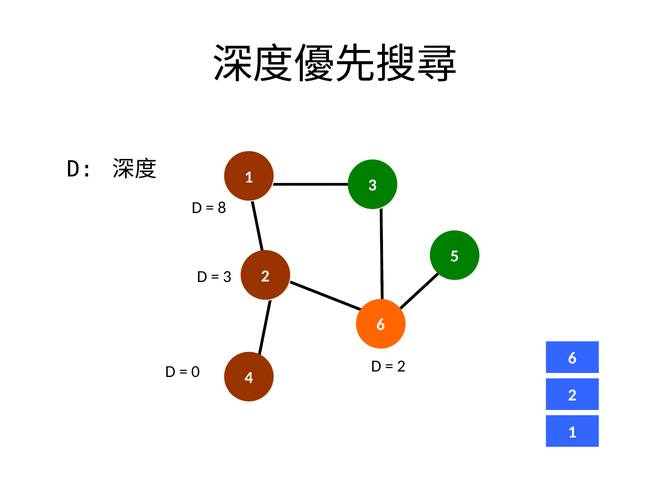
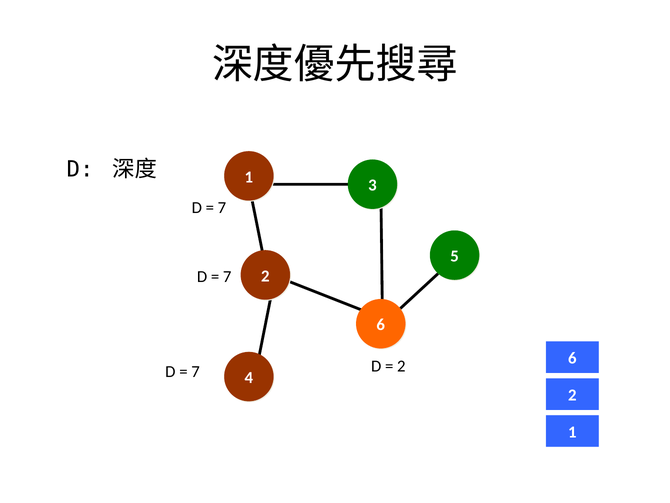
8 at (222, 208): 8 -> 7
3 at (227, 276): 3 -> 7
0 at (196, 371): 0 -> 7
